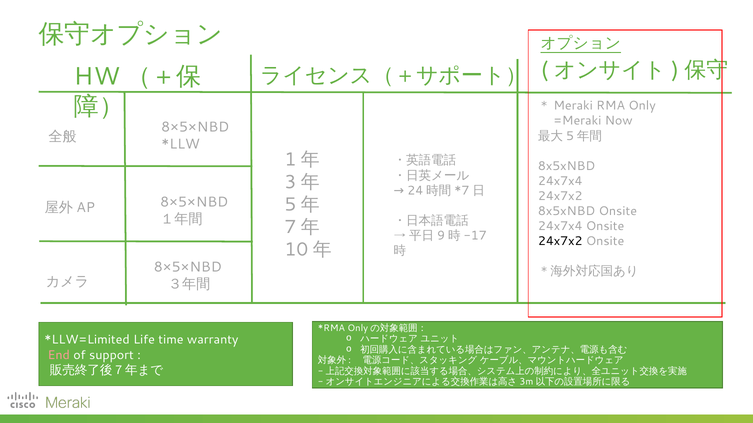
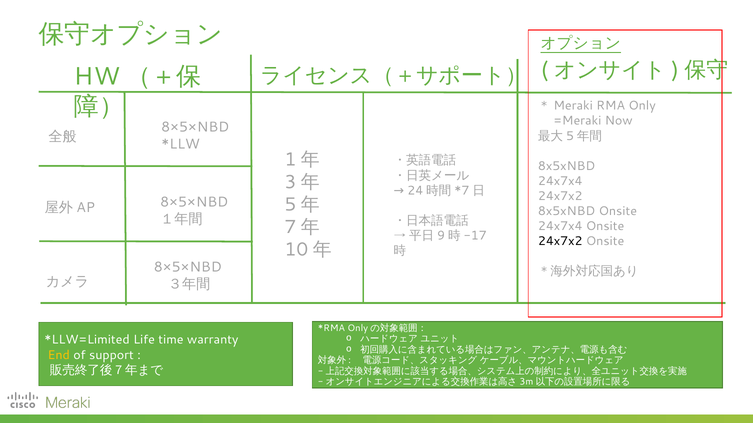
End colour: pink -> yellow
